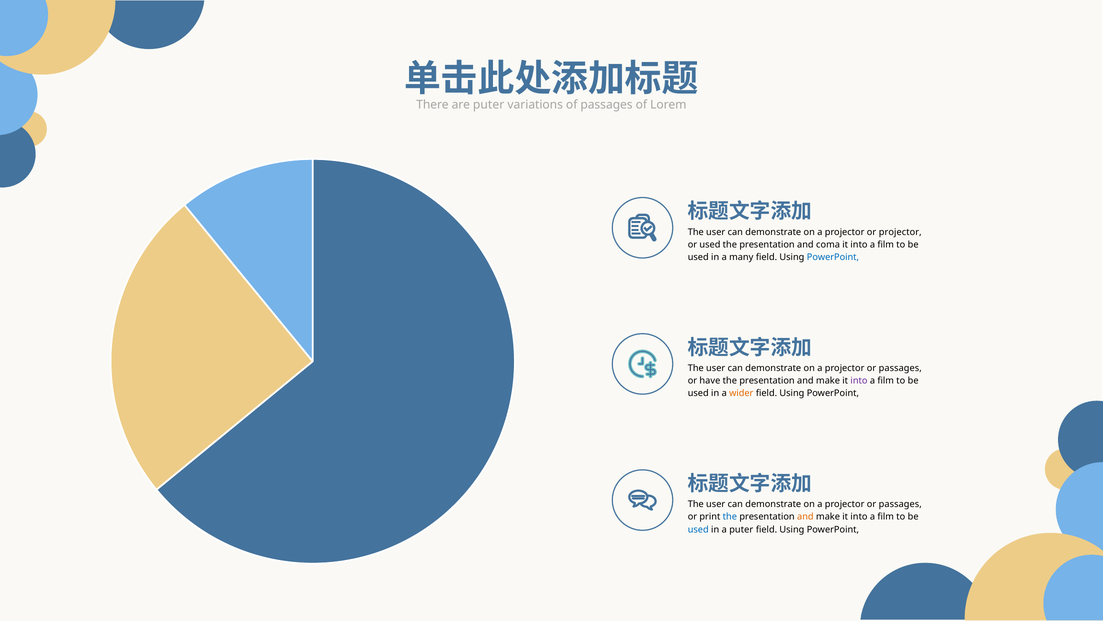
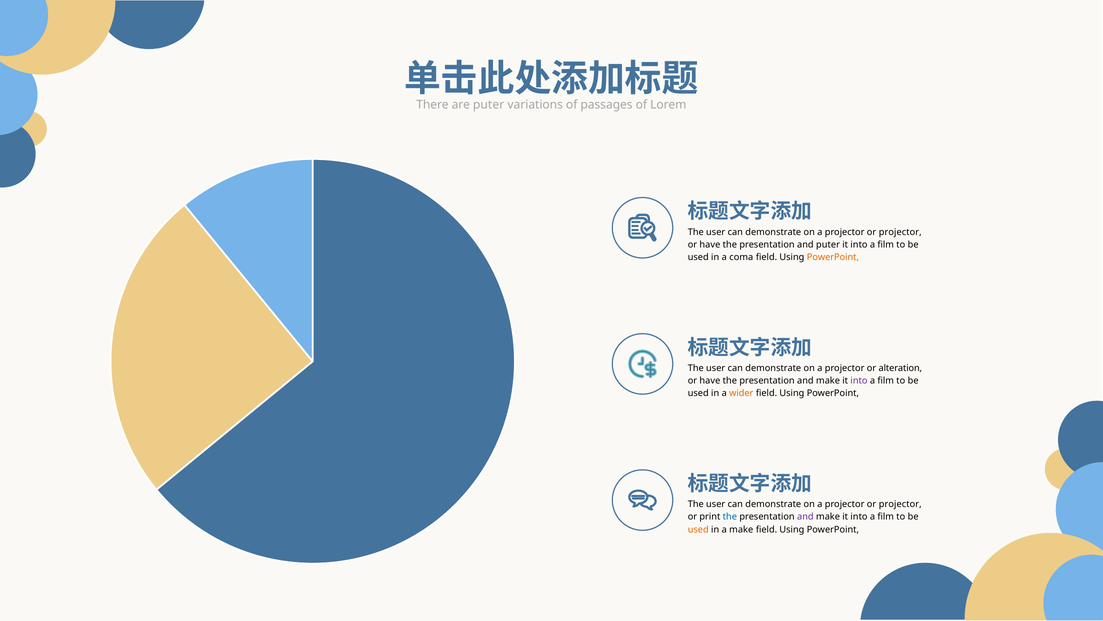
used at (710, 244): used -> have
and coma: coma -> puter
many: many -> coma
PowerPoint at (833, 257) colour: blue -> orange
passages at (900, 368): passages -> alteration
passages at (900, 504): passages -> projector
and at (805, 516) colour: orange -> purple
used at (698, 529) colour: blue -> orange
a puter: puter -> make
